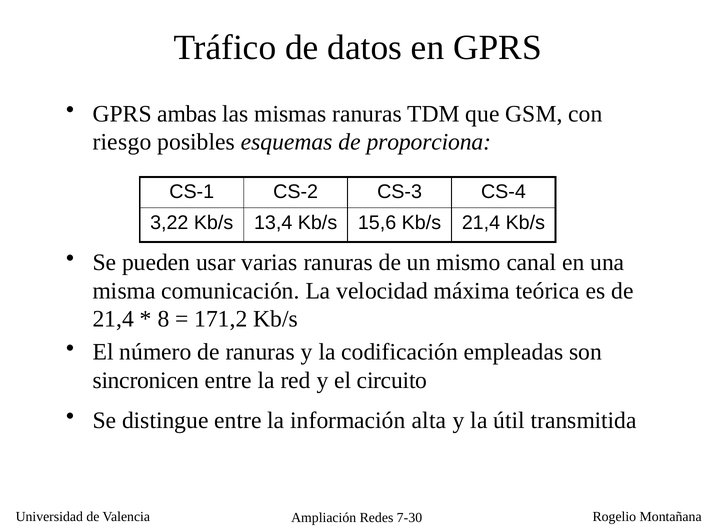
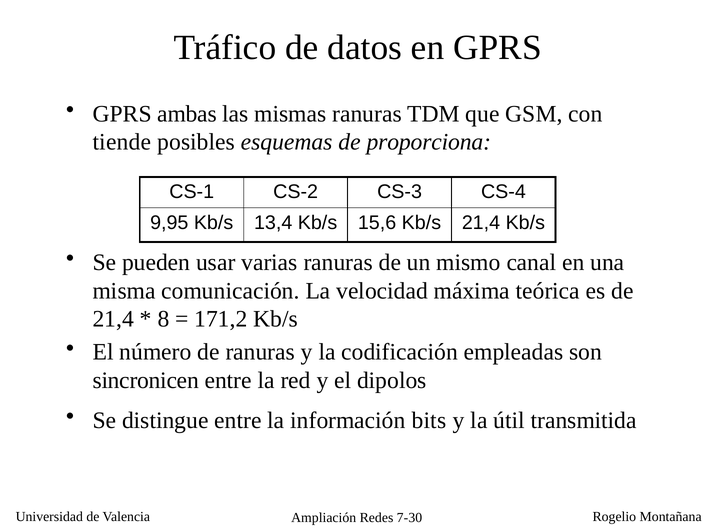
riesgo: riesgo -> tiende
3,22: 3,22 -> 9,95
circuito: circuito -> dipolos
alta: alta -> bits
